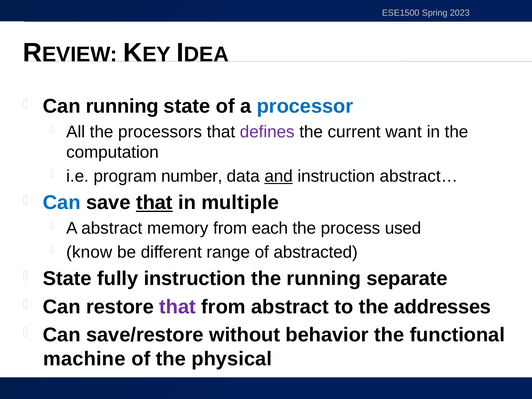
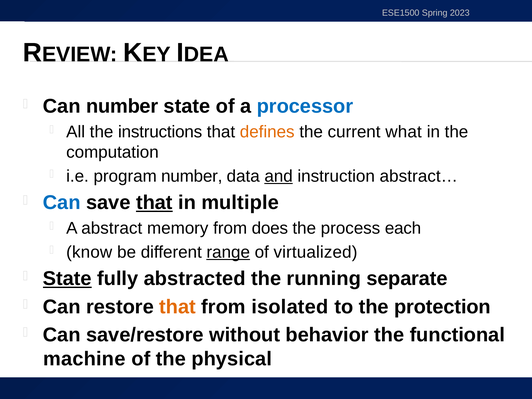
Can running: running -> number
processors: processors -> instructions
defines colour: purple -> orange
want: want -> what
each: each -> does
used: used -> each
range underline: none -> present
abstracted: abstracted -> virtualized
State at (67, 279) underline: none -> present
fully instruction: instruction -> abstracted
that at (178, 307) colour: purple -> orange
from abstract: abstract -> isolated
addresses: addresses -> protection
